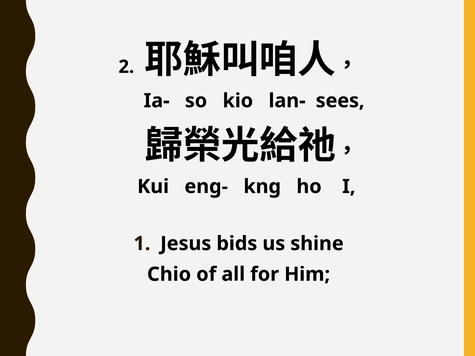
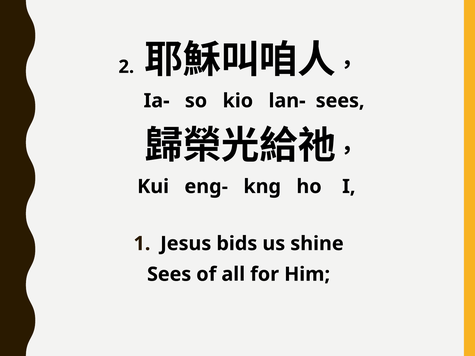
Chio at (169, 274): Chio -> Sees
